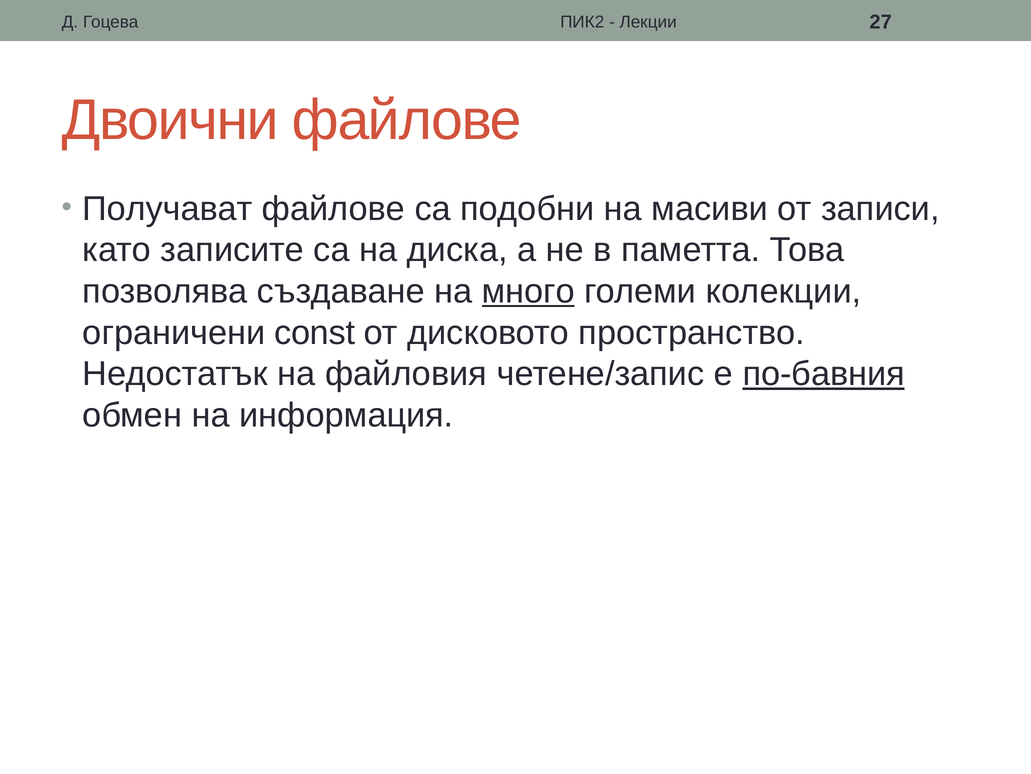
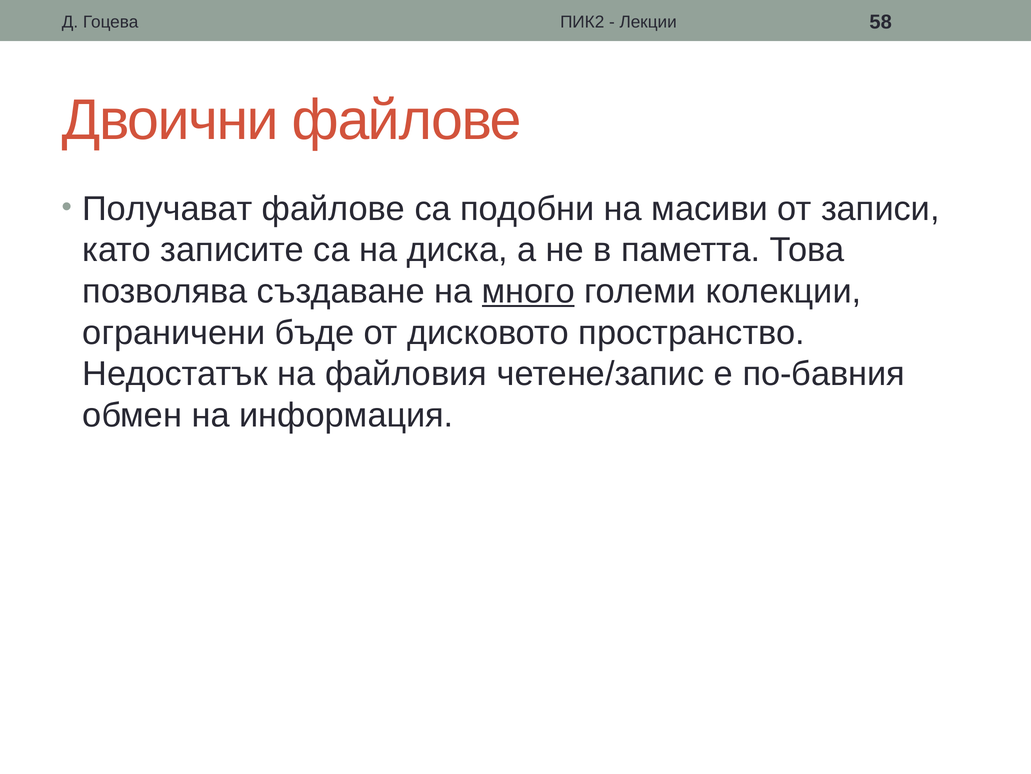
27: 27 -> 58
const: const -> бъде
по-бавния underline: present -> none
